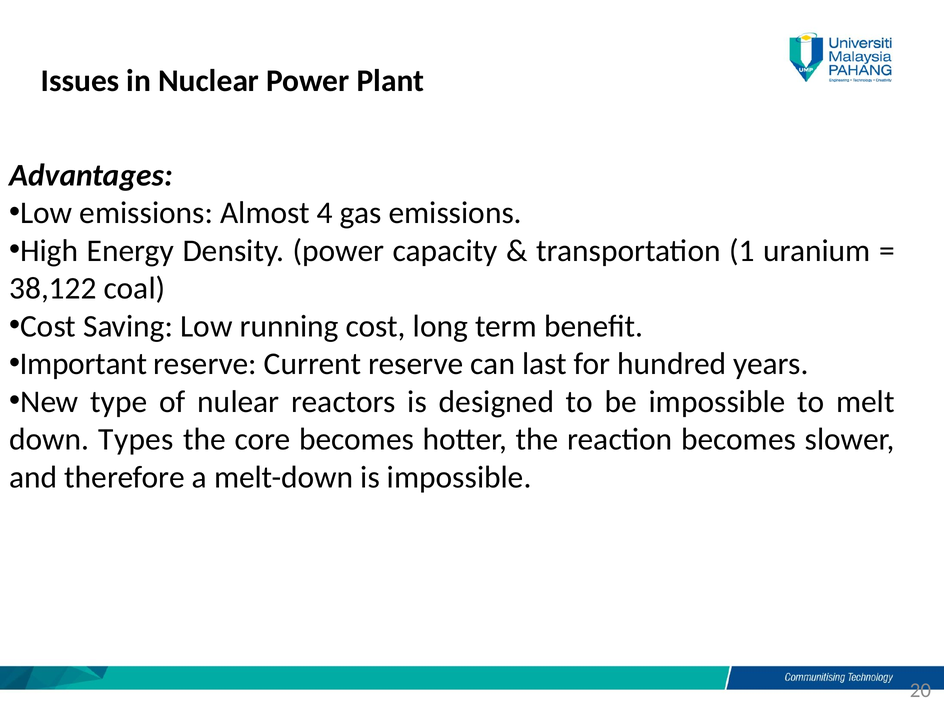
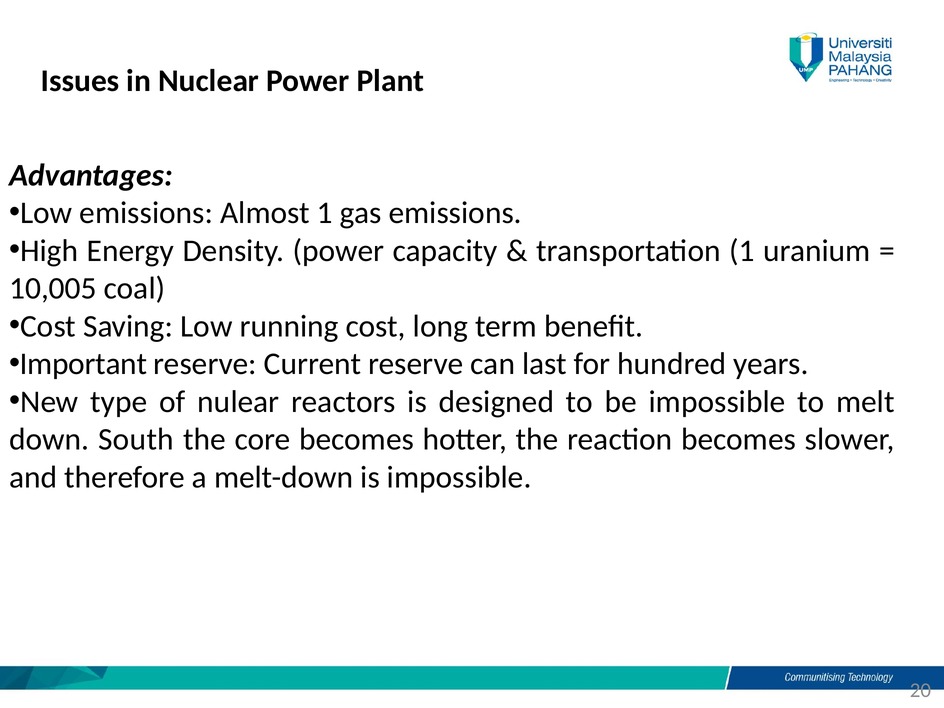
Almost 4: 4 -> 1
38,122: 38,122 -> 10,005
Types: Types -> South
